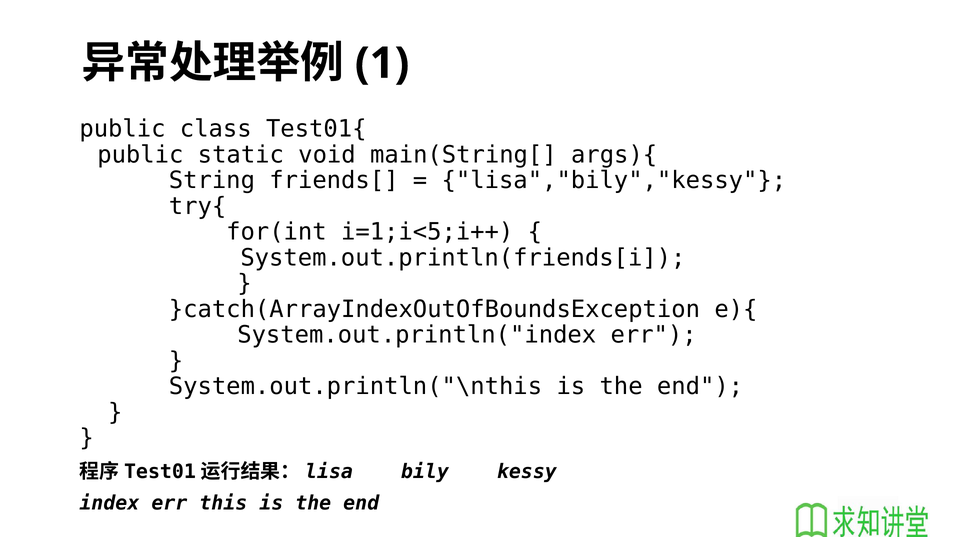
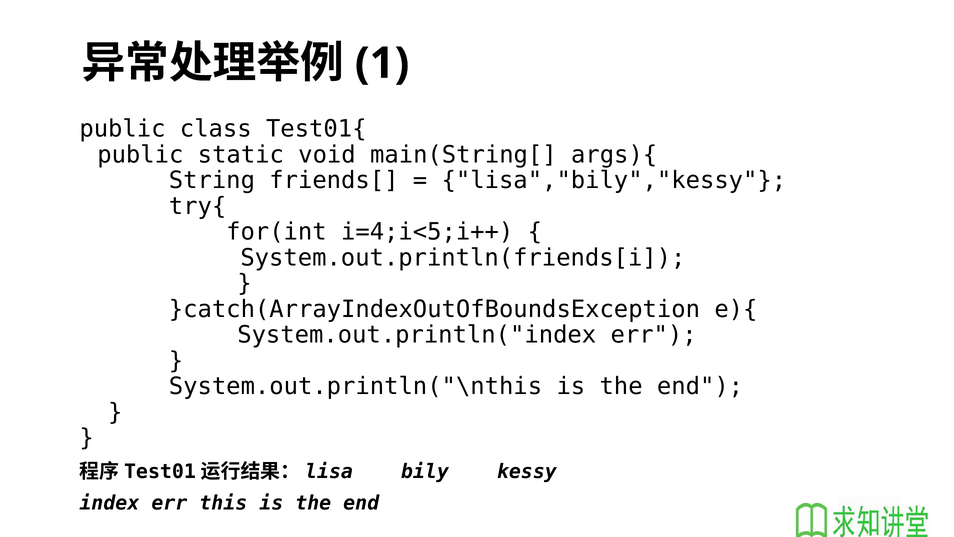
i=1;i<5;i++: i=1;i<5;i++ -> i=4;i<5;i++
